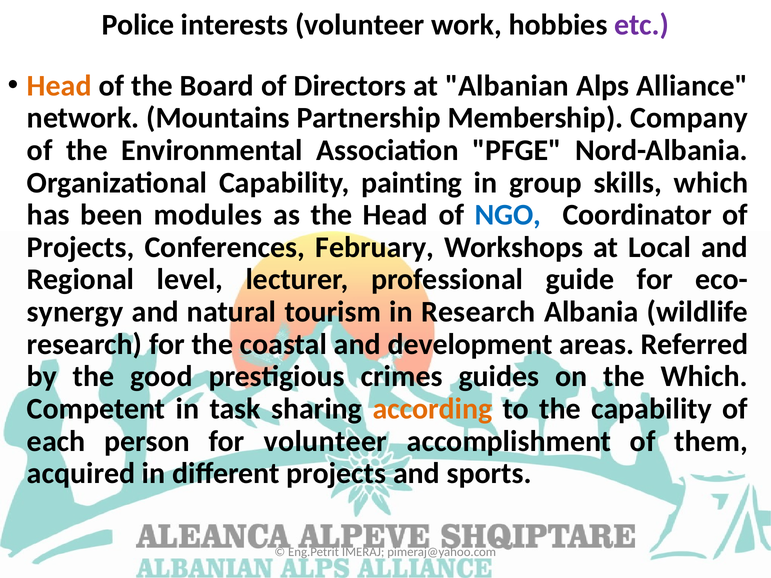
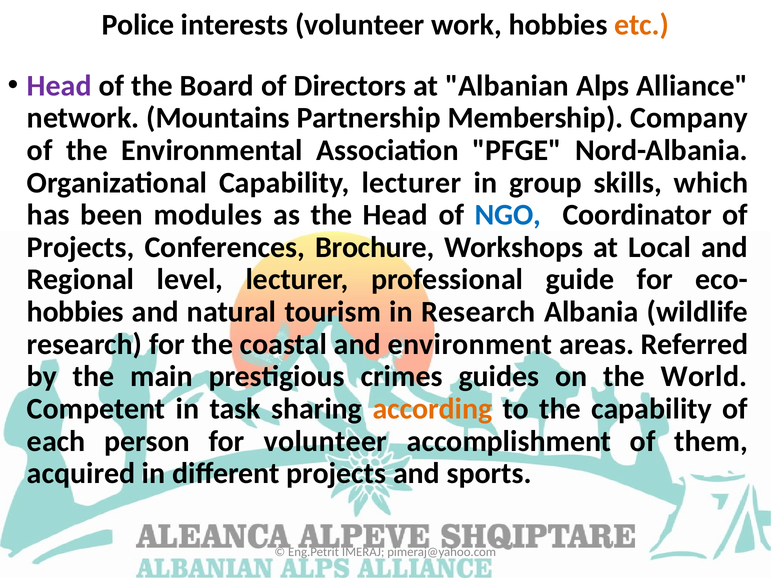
etc colour: purple -> orange
Head at (59, 86) colour: orange -> purple
Capability painting: painting -> lecturer
February: February -> Brochure
synergy at (75, 312): synergy -> hobbies
development: development -> environment
good: good -> main
the Which: Which -> World
